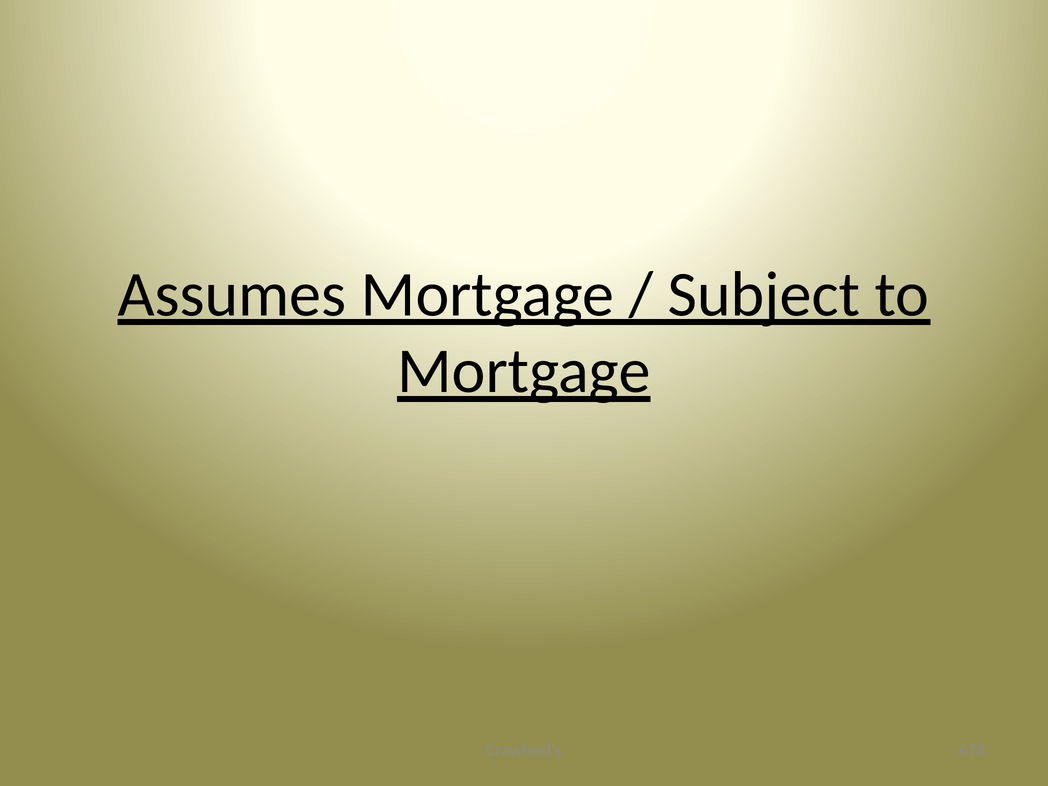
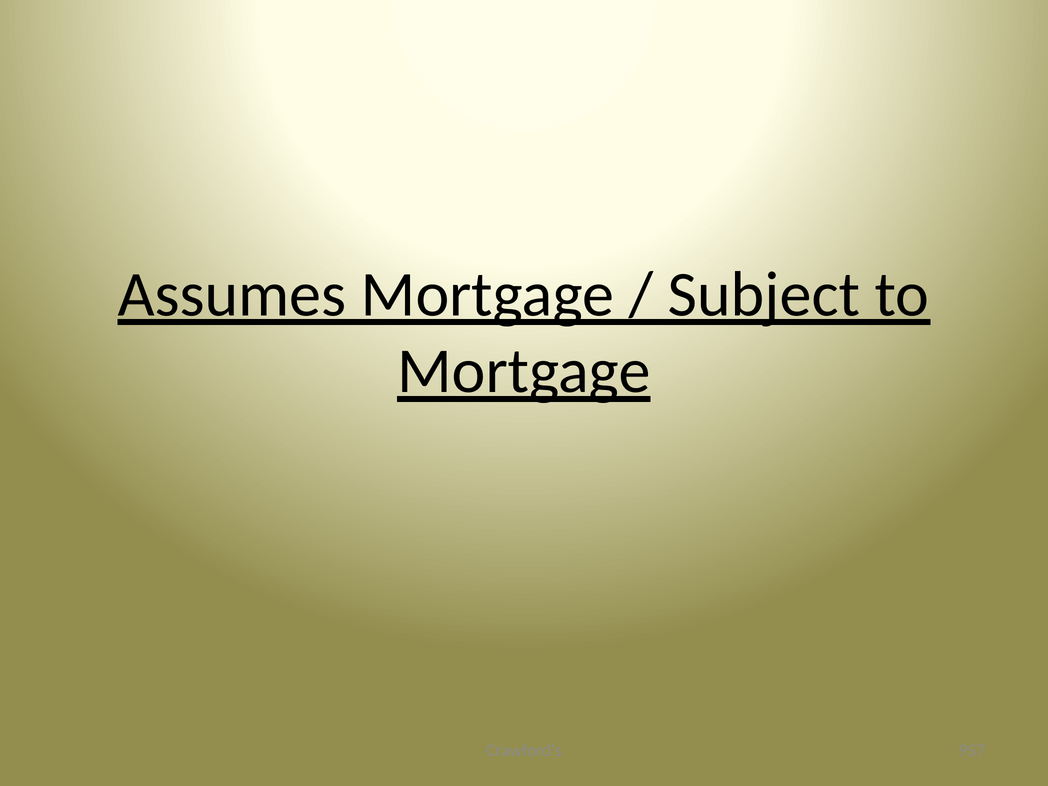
678: 678 -> 957
